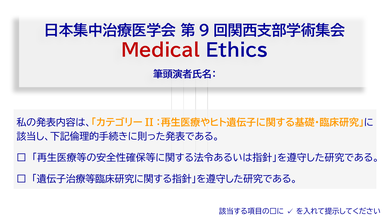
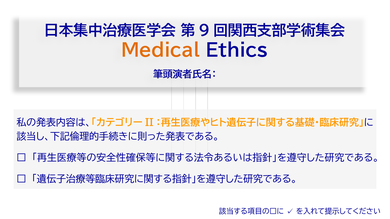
Medical colour: red -> orange
